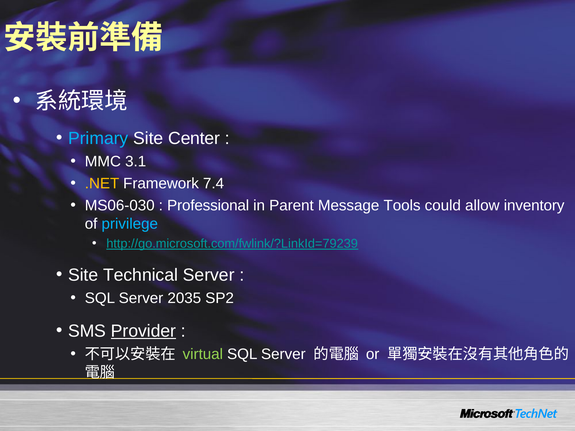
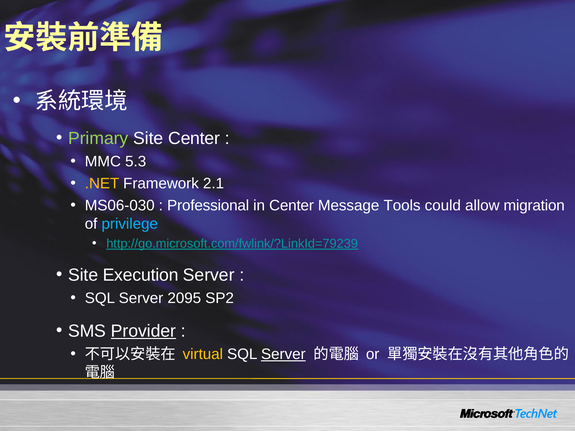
Primary colour: light blue -> light green
3.1: 3.1 -> 5.3
7.4: 7.4 -> 2.1
in Parent: Parent -> Center
inventory: inventory -> migration
Technical: Technical -> Execution
2035: 2035 -> 2095
virtual colour: light green -> yellow
Server at (283, 354) underline: none -> present
